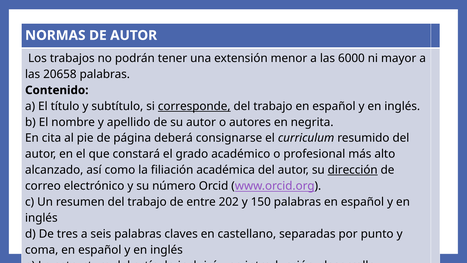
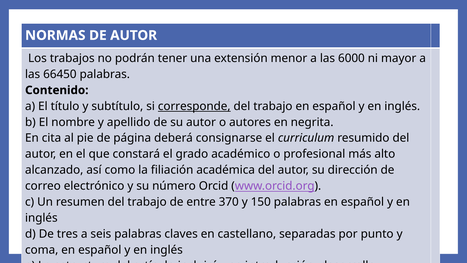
20658: 20658 -> 66450
dirección underline: present -> none
202: 202 -> 370
